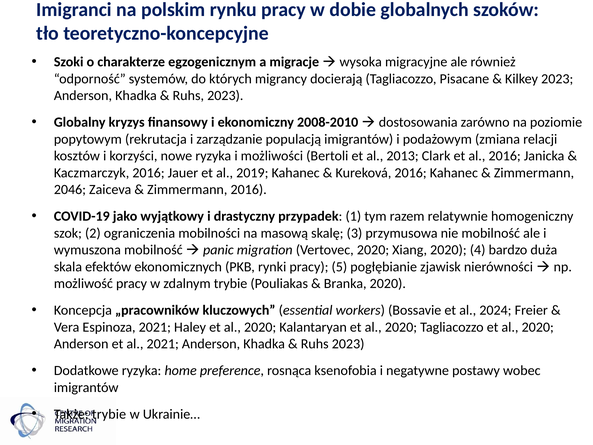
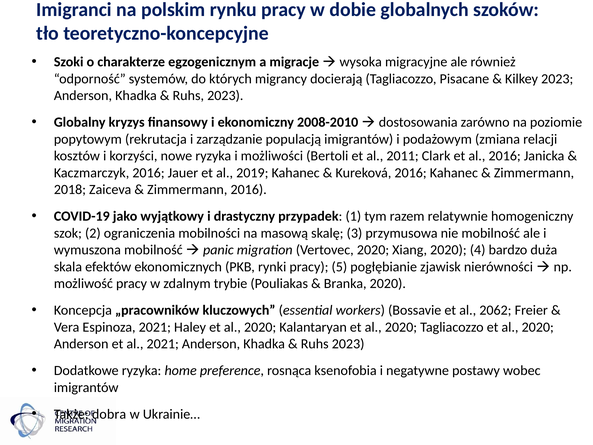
2013: 2013 -> 2011
2046: 2046 -> 2018
2024: 2024 -> 2062
Także trybie: trybie -> dobra
